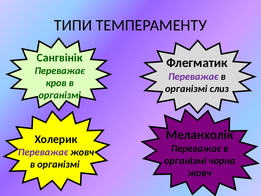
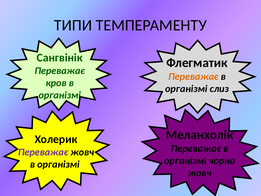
Переважає at (193, 76) colour: purple -> orange
